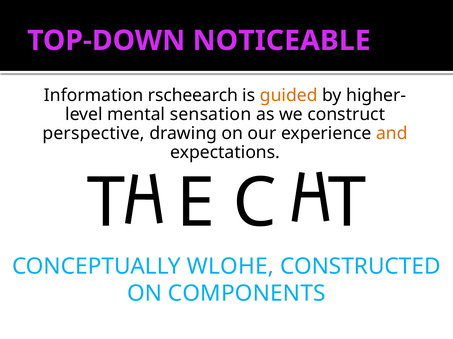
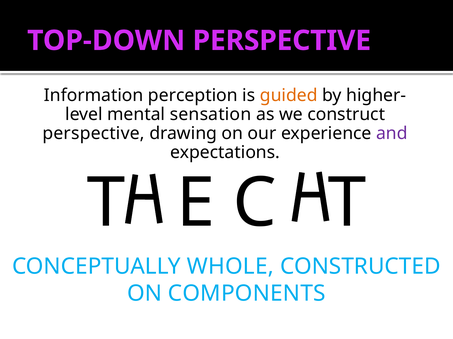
TOP-DOWN NOTICEABLE: NOTICEABLE -> PERSPECTIVE
rscheearch: rscheearch -> perception
and colour: orange -> purple
WLOHE: WLOHE -> WHOLE
